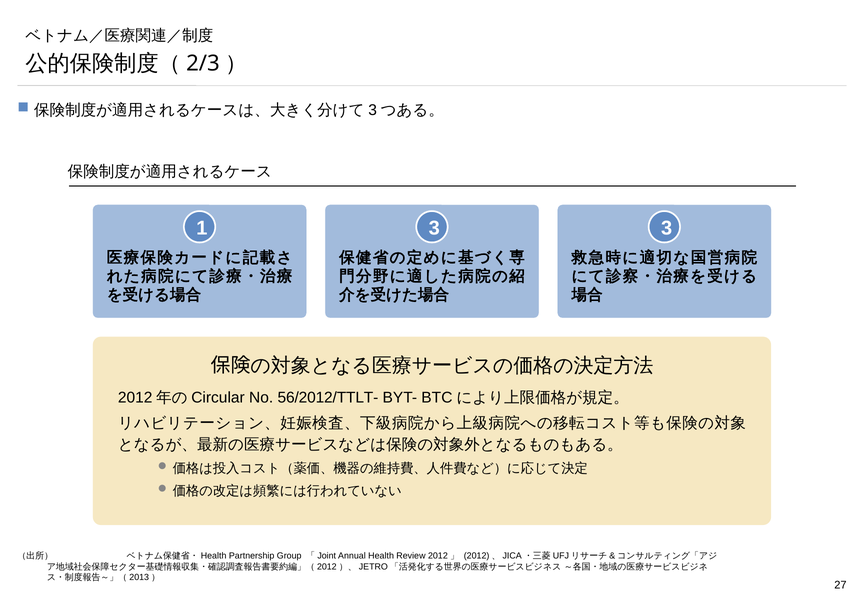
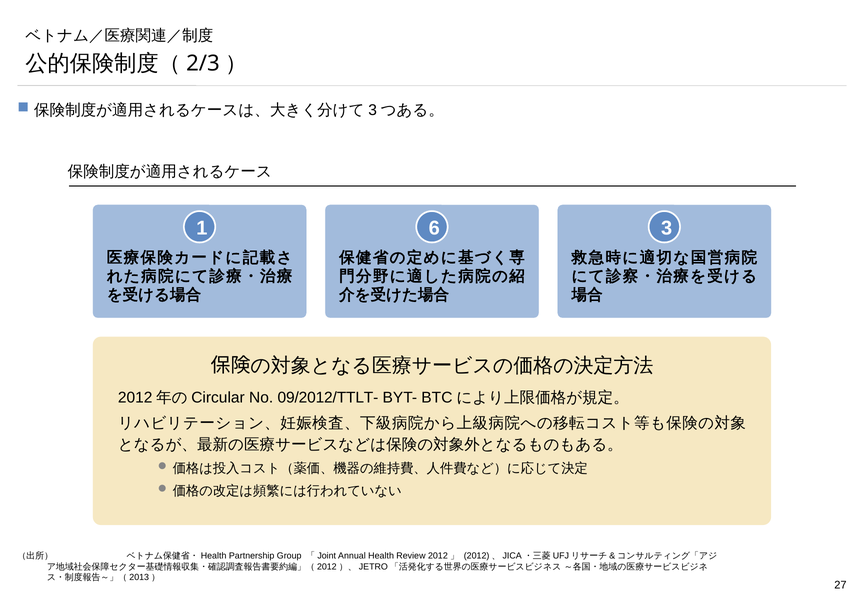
1 3: 3 -> 6
56/2012/TTLT-: 56/2012/TTLT- -> 09/2012/TTLT-
